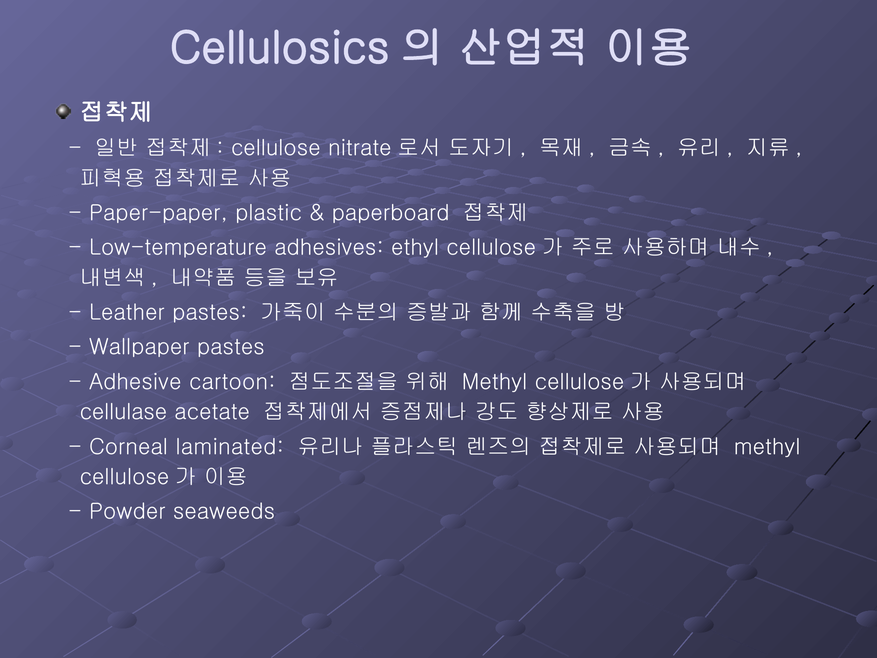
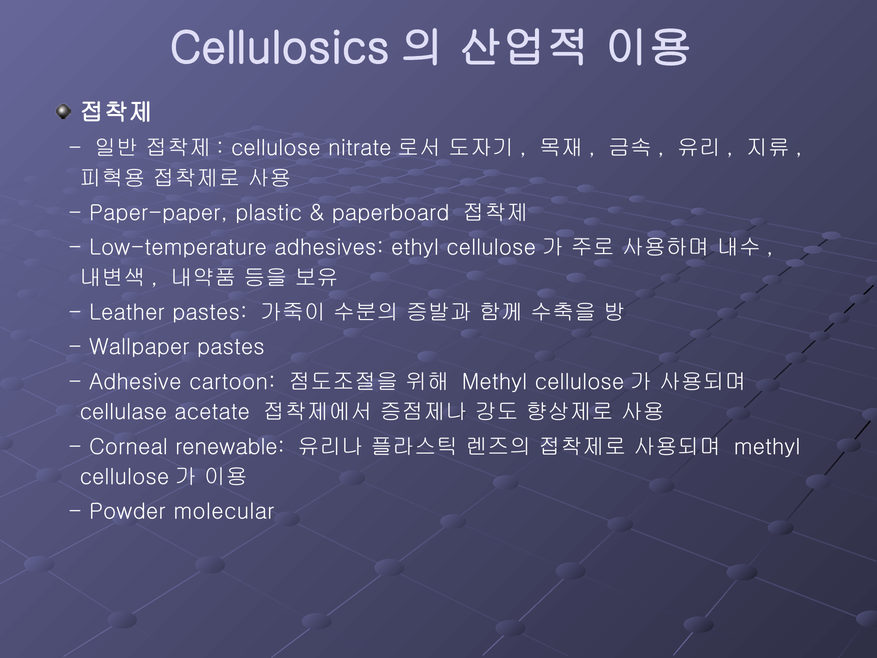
laminated: laminated -> renewable
seaweeds: seaweeds -> molecular
